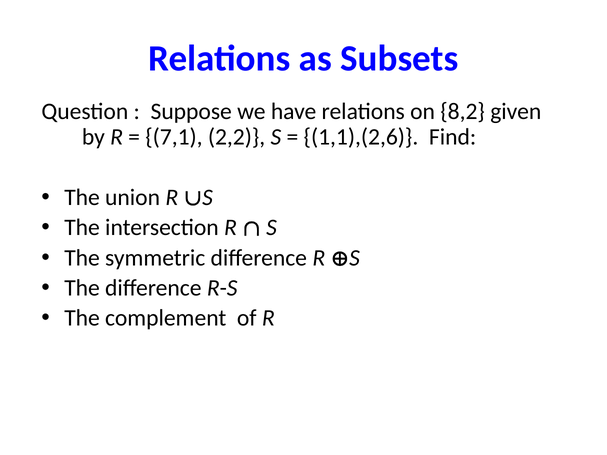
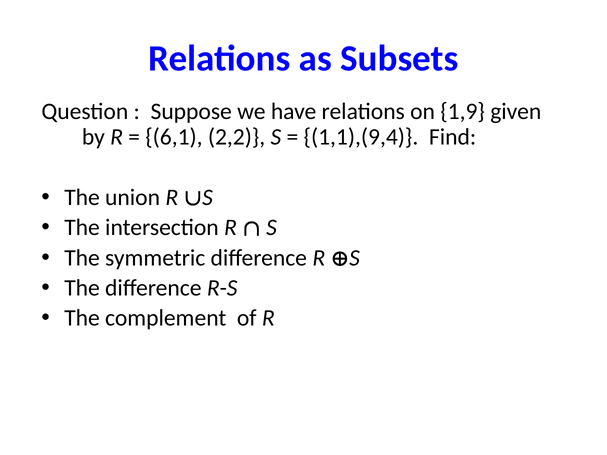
8,2: 8,2 -> 1,9
7,1: 7,1 -> 6,1
1,1),(2,6: 1,1),(2,6 -> 1,1),(9,4
